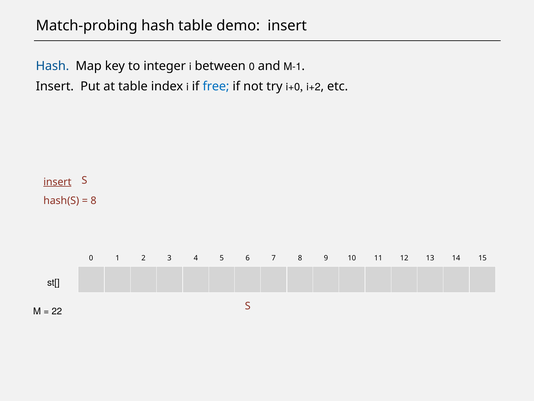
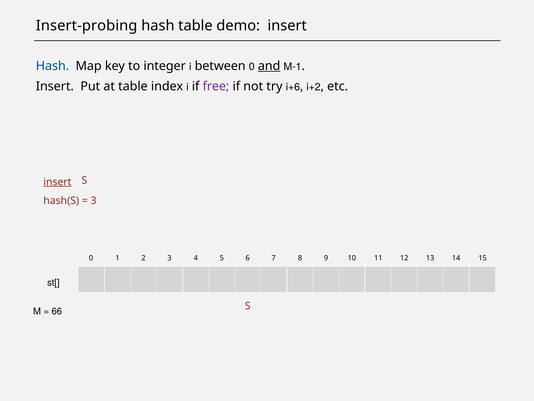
Match-probing: Match-probing -> Insert-probing
and underline: none -> present
free colour: blue -> purple
i+0: i+0 -> i+6
8 at (94, 200): 8 -> 3
22: 22 -> 66
